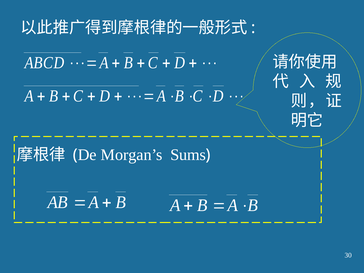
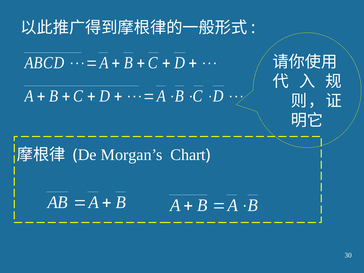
Sums: Sums -> Chart
